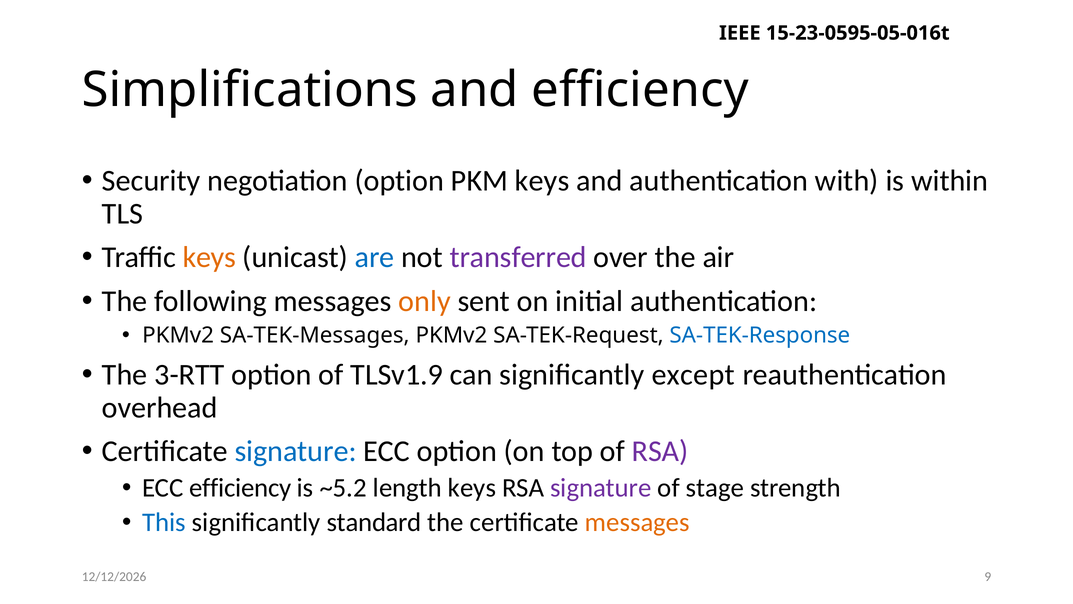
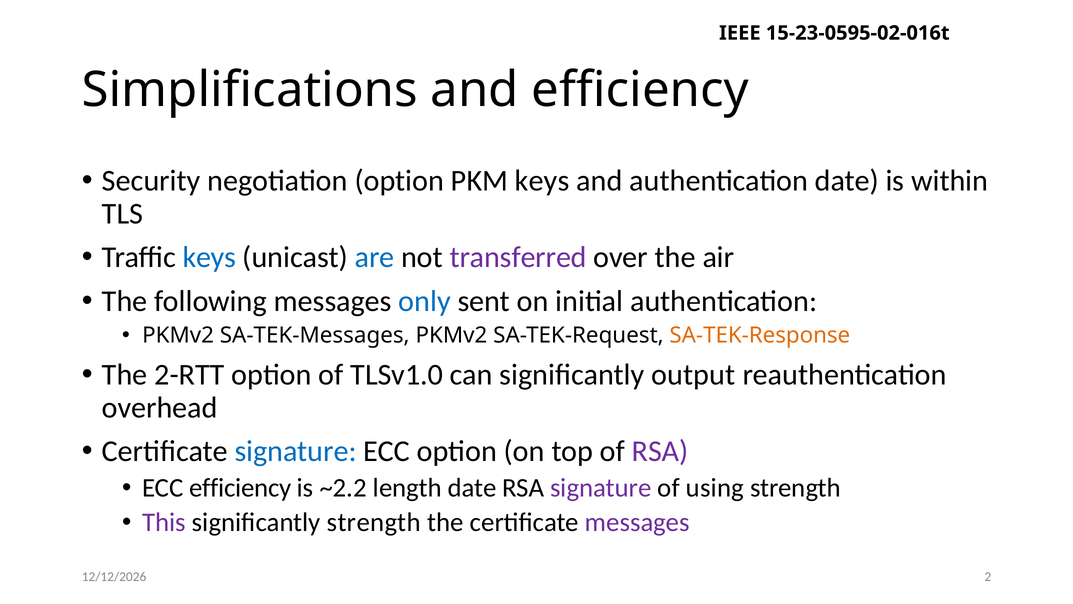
15-23-0595-05-016t: 15-23-0595-05-016t -> 15-23-0595-02-016t
authentication with: with -> date
keys at (209, 257) colour: orange -> blue
only colour: orange -> blue
SA-TEK-Response colour: blue -> orange
3-RTT: 3-RTT -> 2-RTT
TLSv1.9: TLSv1.9 -> TLSv1.0
except: except -> output
~5.2: ~5.2 -> ~2.2
length keys: keys -> date
stage: stage -> using
This colour: blue -> purple
significantly standard: standard -> strength
messages at (637, 522) colour: orange -> purple
9: 9 -> 2
